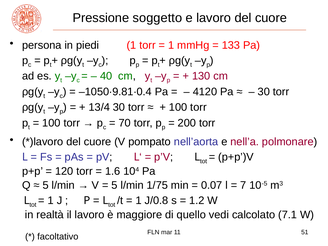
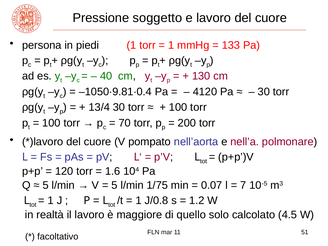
vedi: vedi -> solo
7.1: 7.1 -> 4.5
